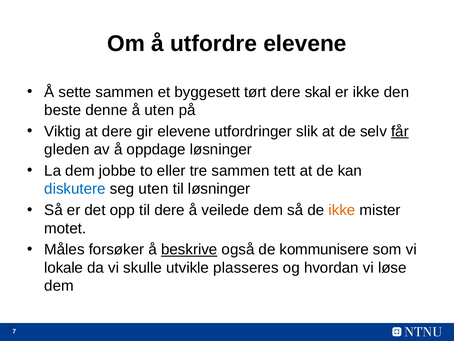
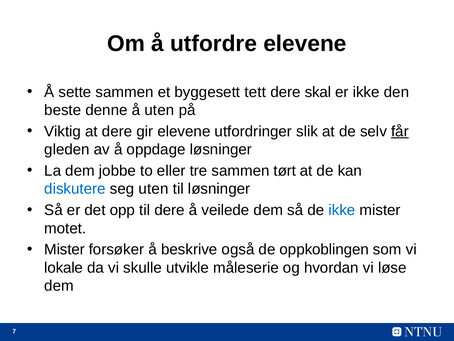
tørt: tørt -> tett
tett: tett -> tørt
ikke at (342, 210) colour: orange -> blue
Måles at (64, 249): Måles -> Mister
beskrive underline: present -> none
kommunisere: kommunisere -> oppkoblingen
plasseres: plasseres -> måleserie
